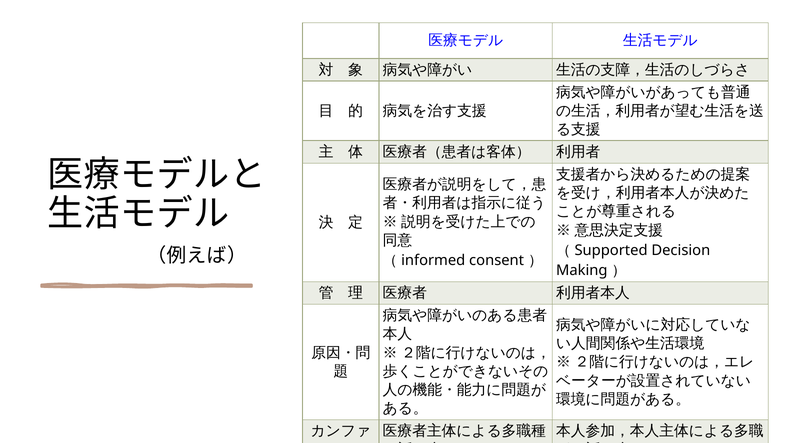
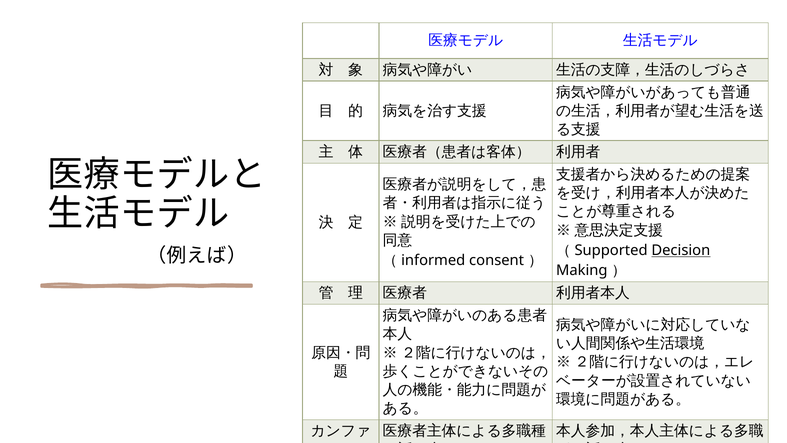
Decision underline: none -> present
